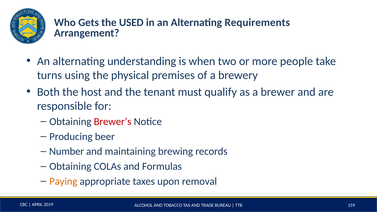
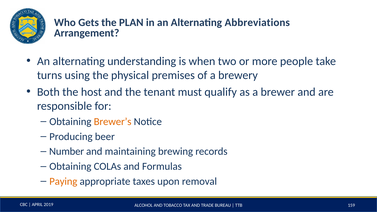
USED: USED -> PLAN
Requirements: Requirements -> Abbreviations
Brewer’s colour: red -> orange
